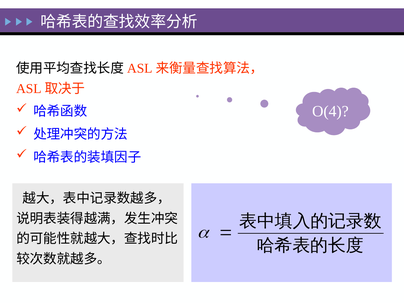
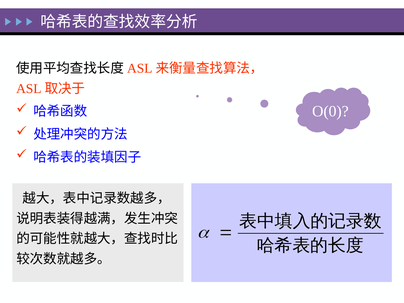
O(4: O(4 -> O(0
